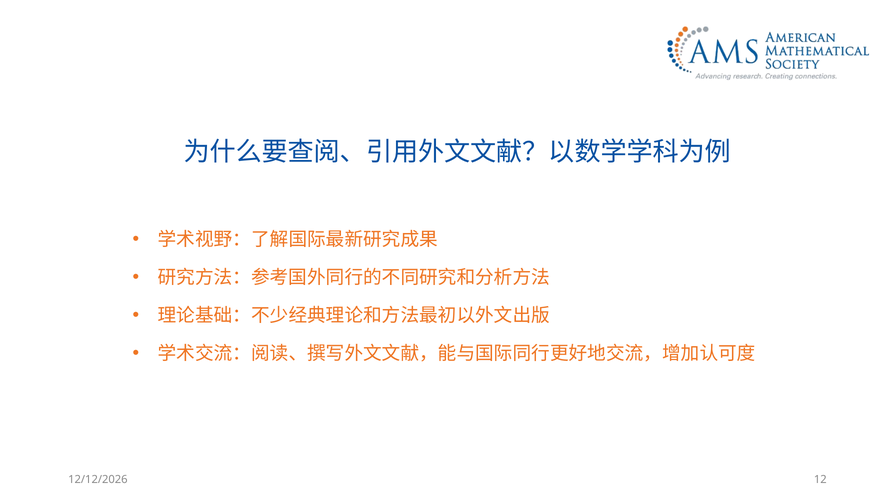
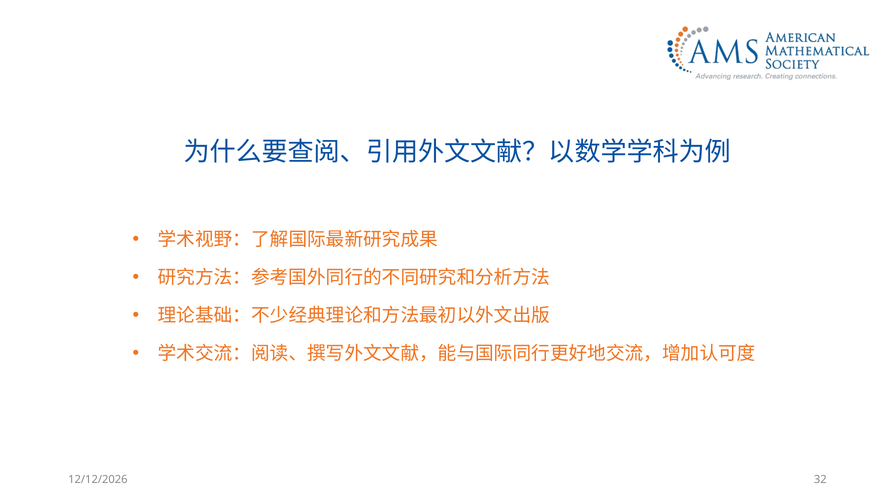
12: 12 -> 32
